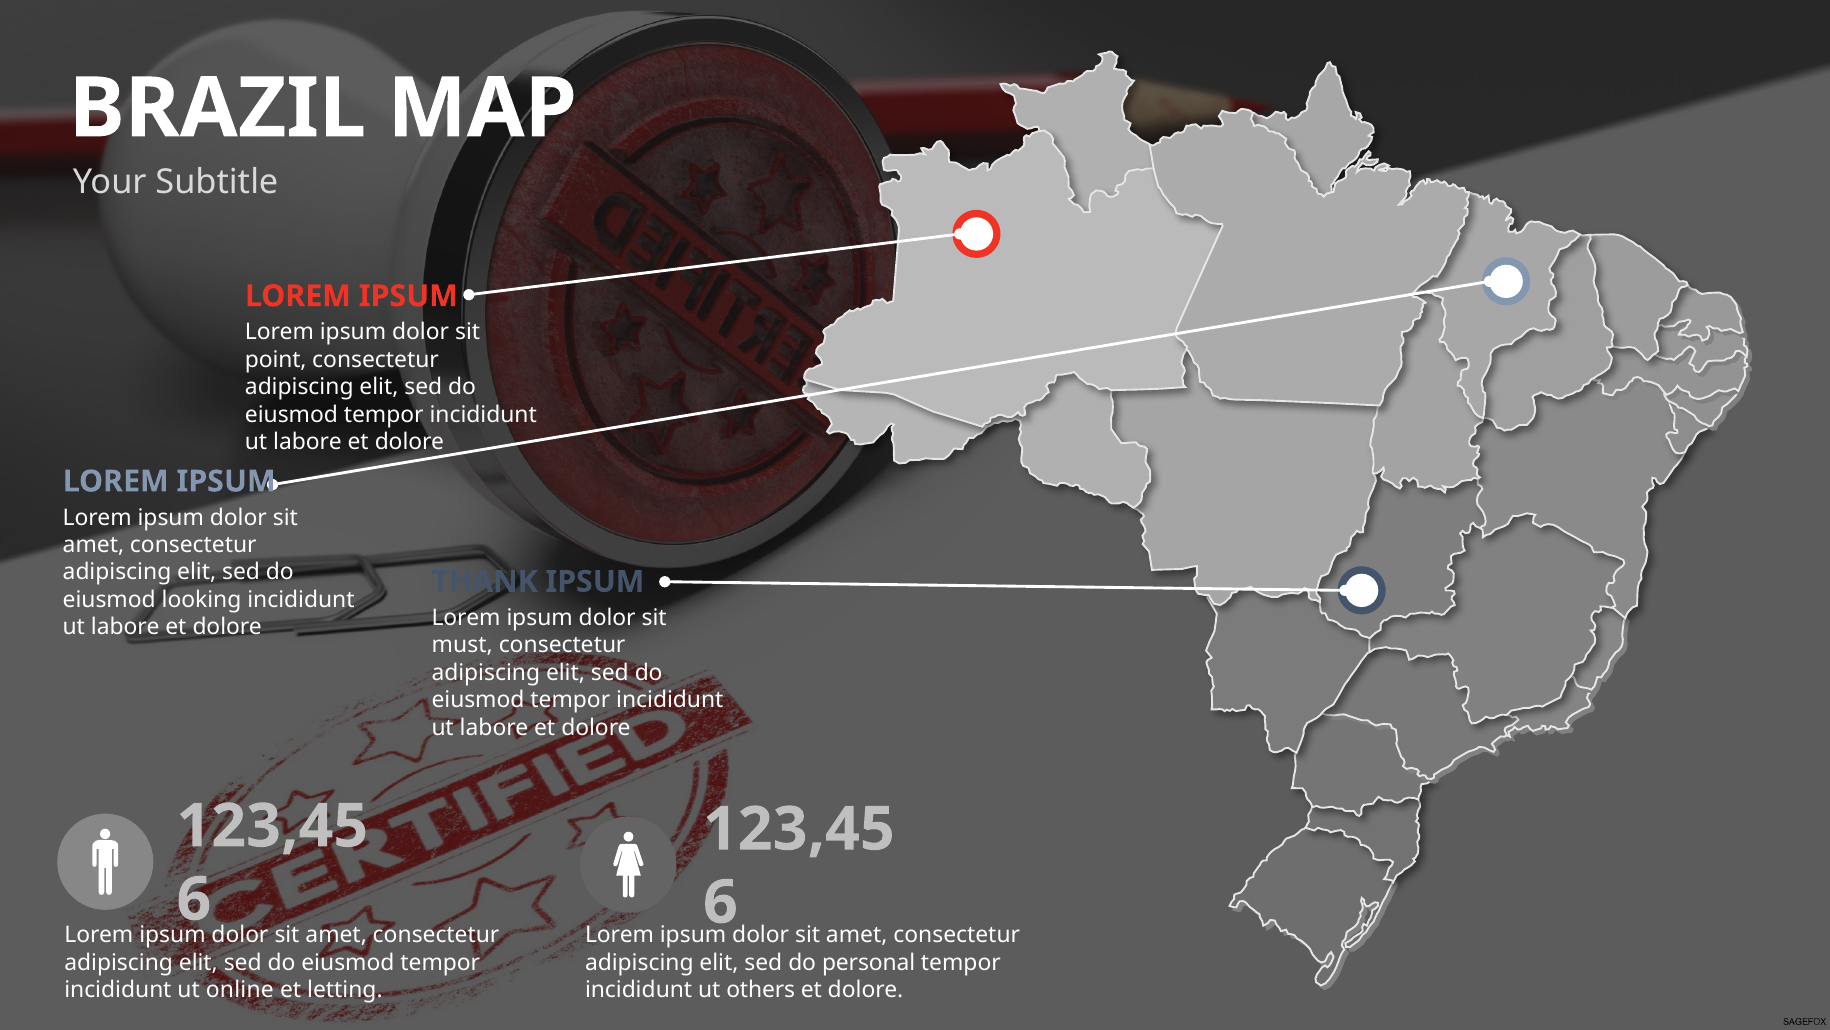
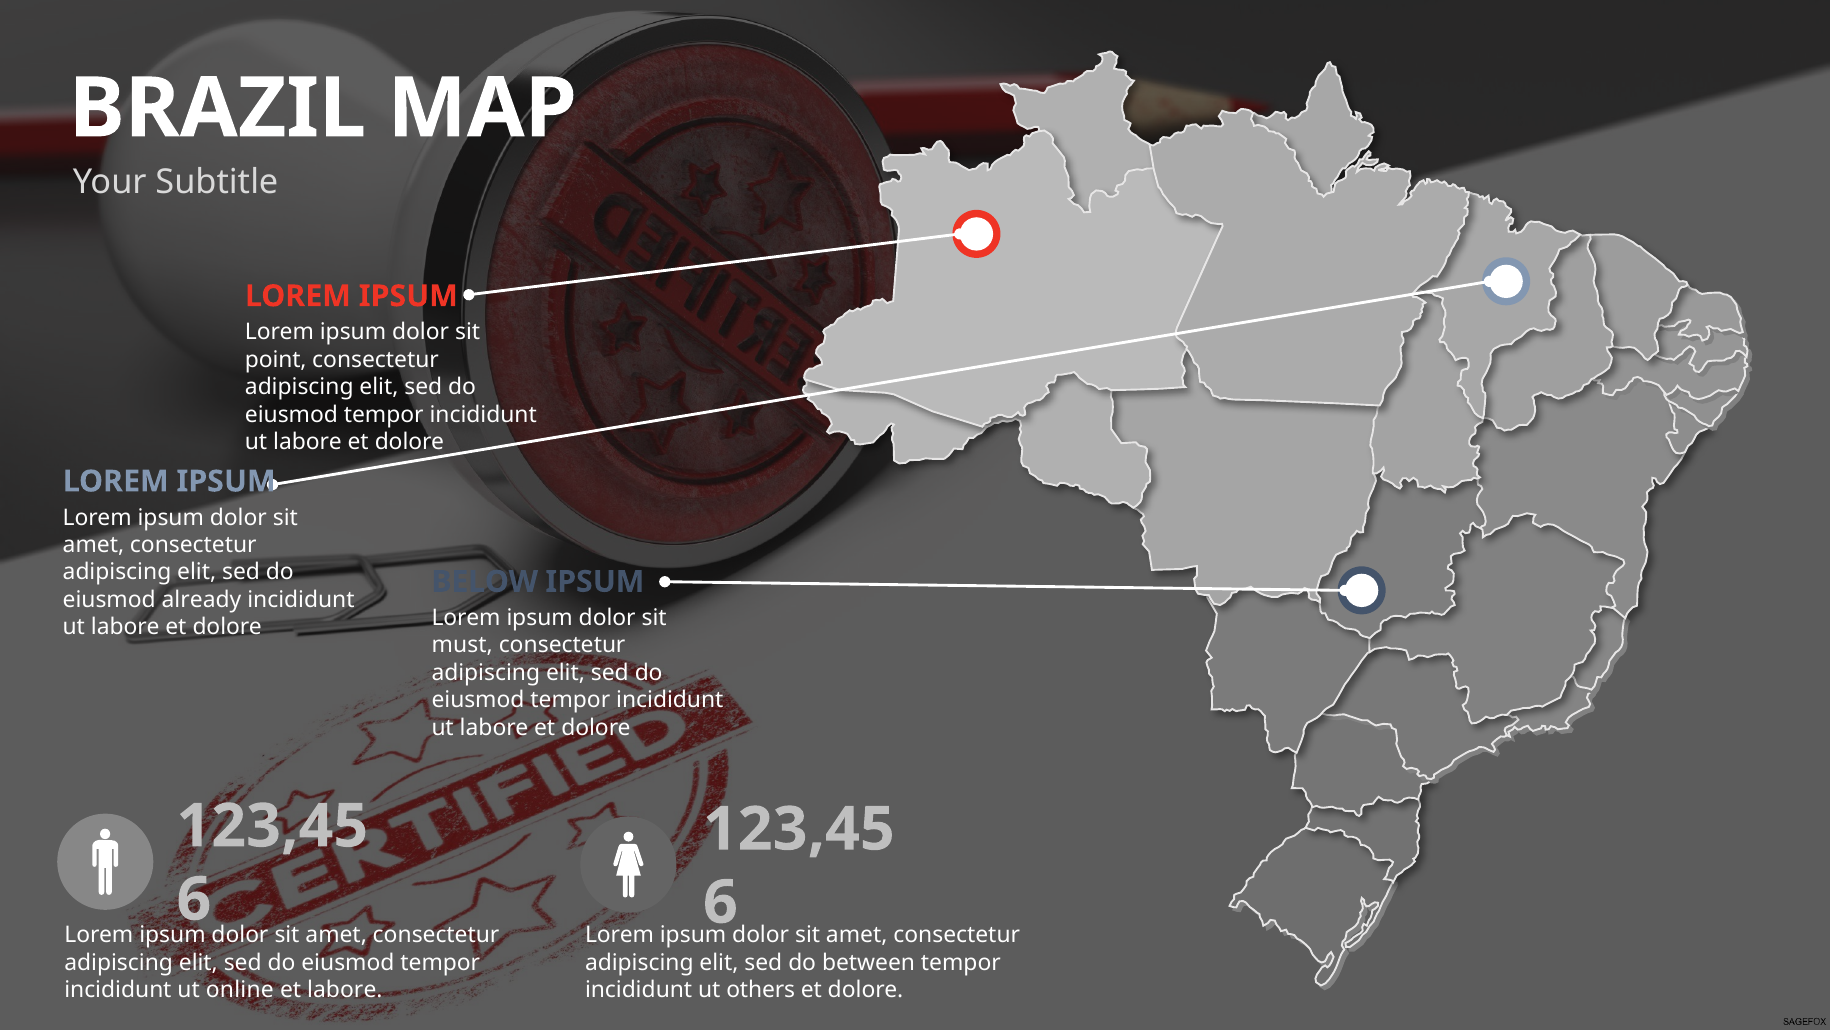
THANK: THANK -> BELOW
looking: looking -> already
personal: personal -> between
et letting: letting -> labore
